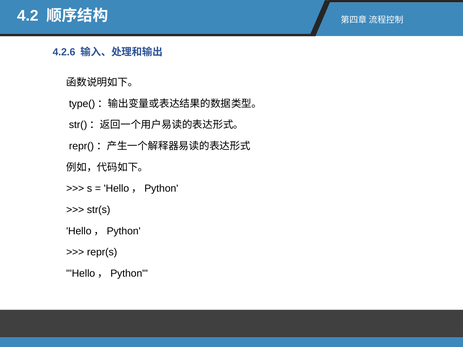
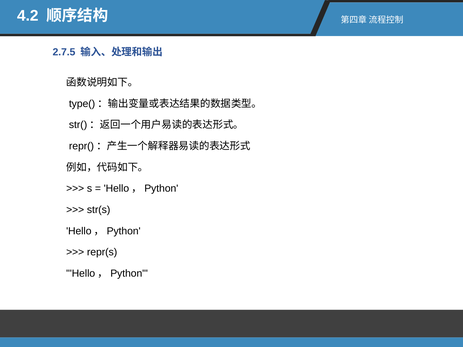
4.2.6: 4.2.6 -> 2.7.5
